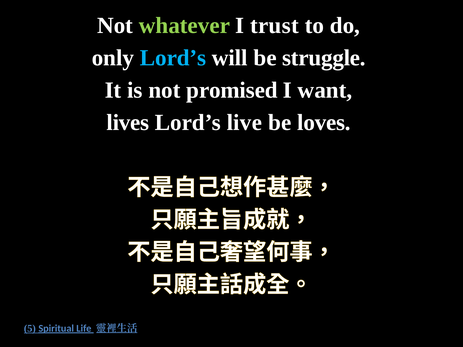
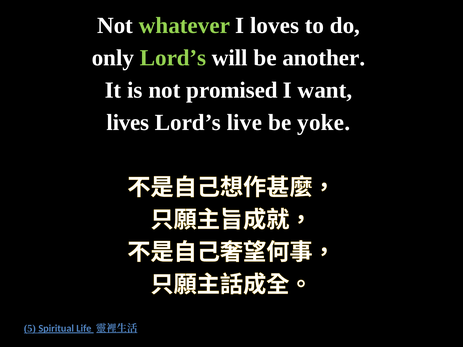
trust: trust -> loves
Lord’s at (173, 58) colour: light blue -> light green
struggle: struggle -> another
loves: loves -> yoke
